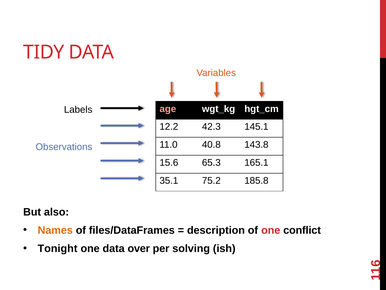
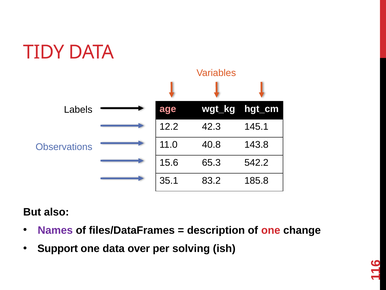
165.1: 165.1 -> 542.2
75.2: 75.2 -> 83.2
Names colour: orange -> purple
conflict: conflict -> change
Tonight: Tonight -> Support
